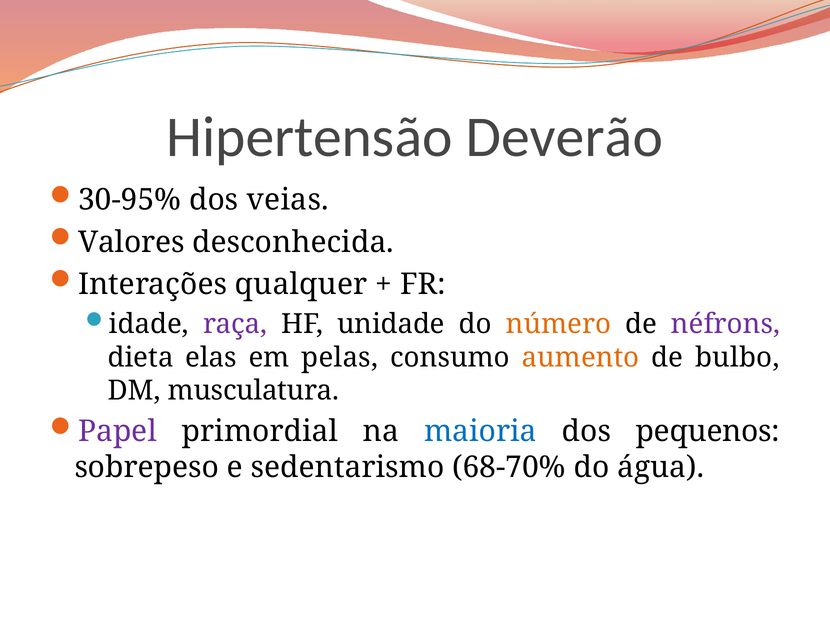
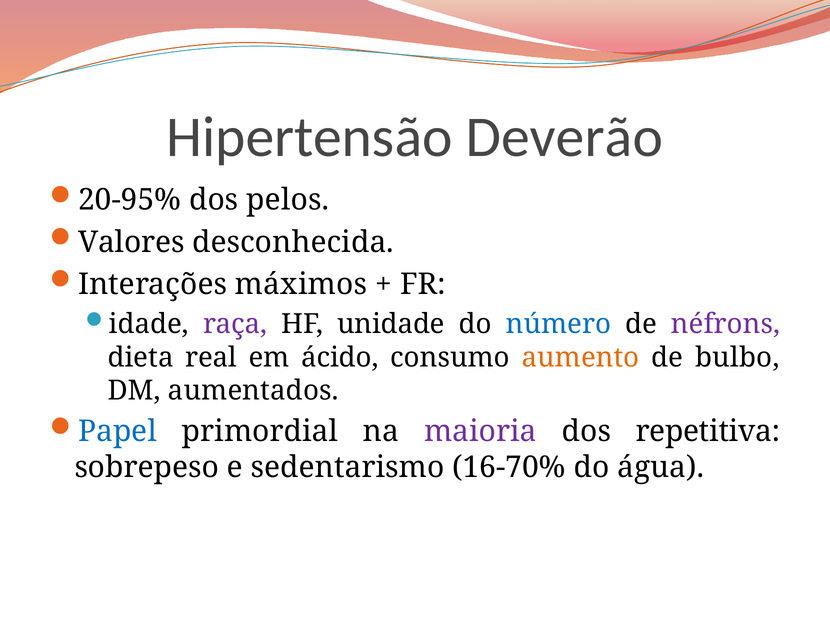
30-95%: 30-95% -> 20-95%
veias: veias -> pelos
qualquer: qualquer -> máximos
número colour: orange -> blue
elas: elas -> real
pelas: pelas -> ácido
musculatura: musculatura -> aumentados
Papel colour: purple -> blue
maioria colour: blue -> purple
pequenos: pequenos -> repetitiva
68-70%: 68-70% -> 16-70%
